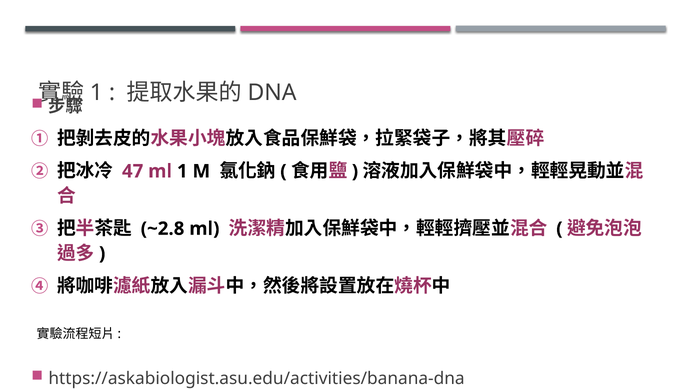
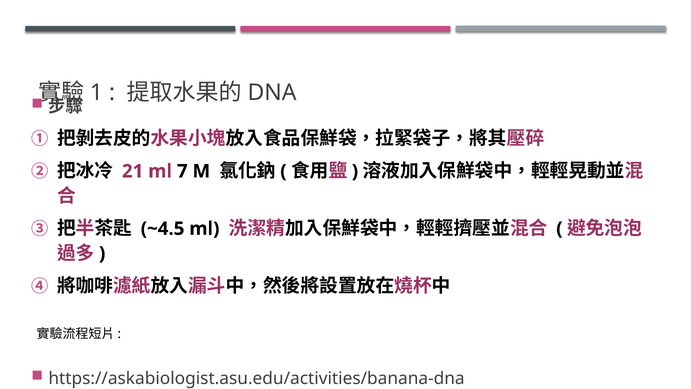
47: 47 -> 21
ml 1: 1 -> 7
~2.8: ~2.8 -> ~4.5
